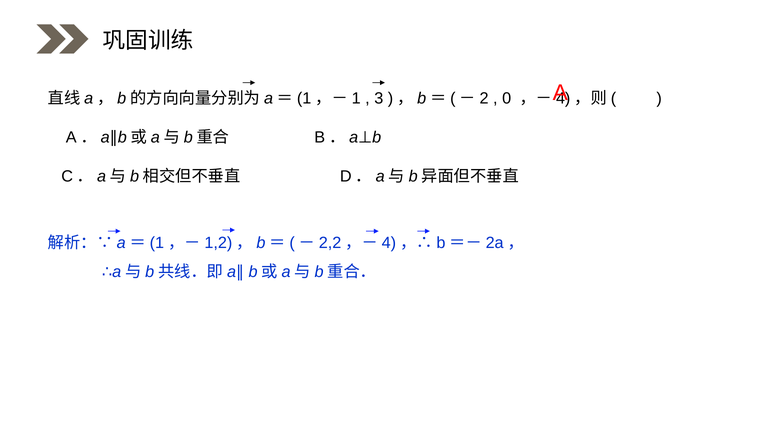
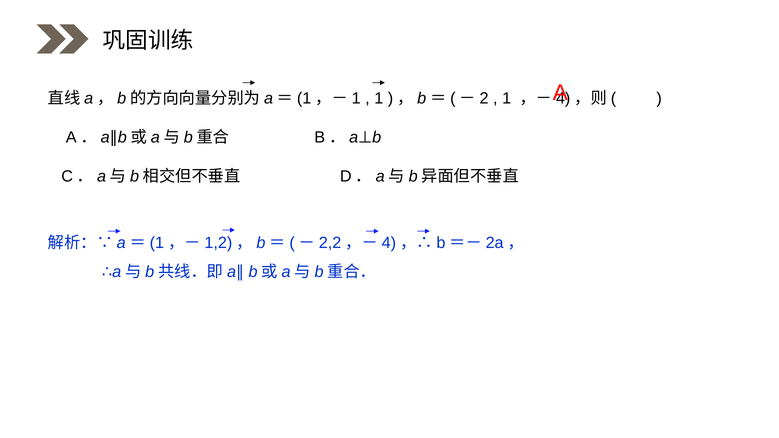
3 at (379, 99): 3 -> 1
0 at (507, 99): 0 -> 1
